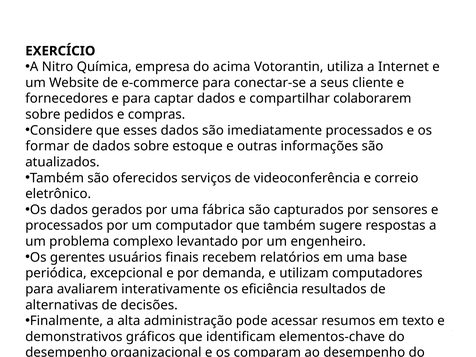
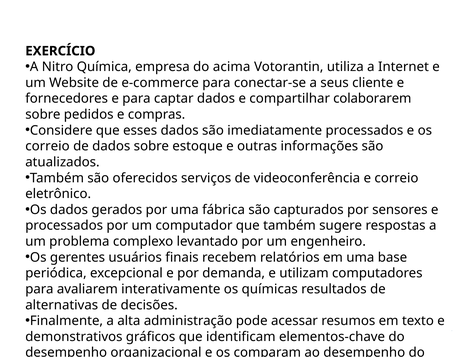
formar at (47, 146): formar -> correio
eficiência: eficiência -> químicas
